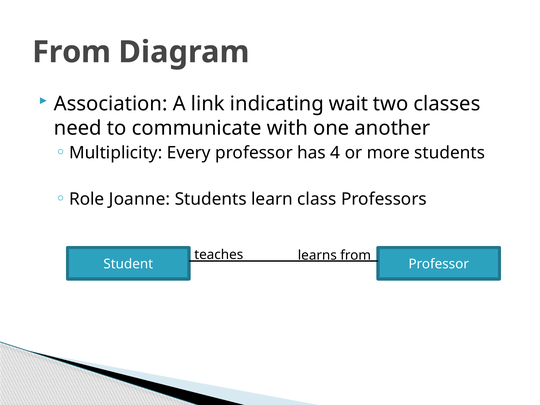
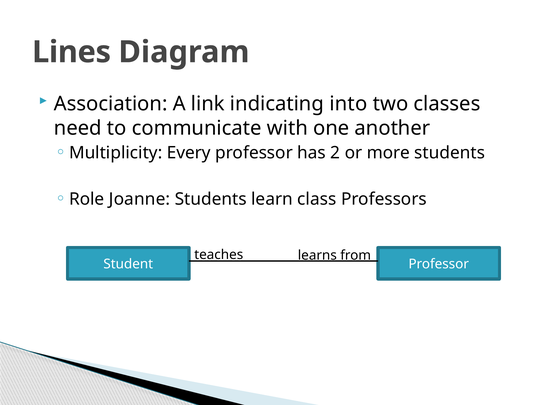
From at (72, 52): From -> Lines
wait: wait -> into
4: 4 -> 2
